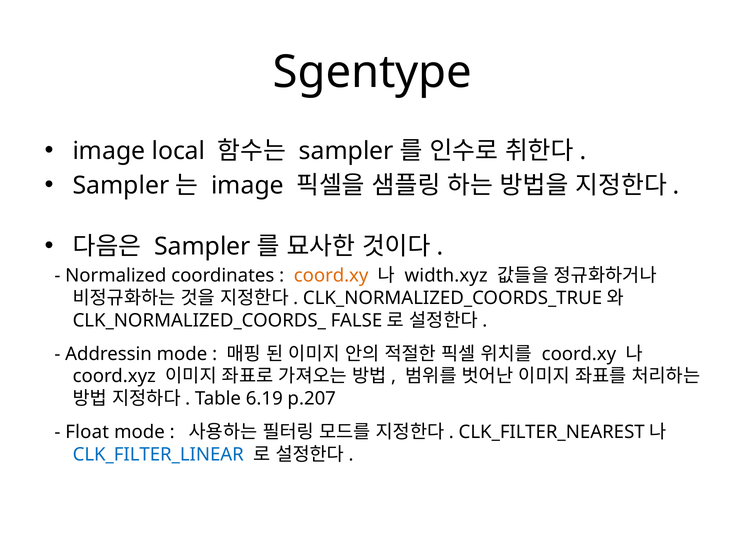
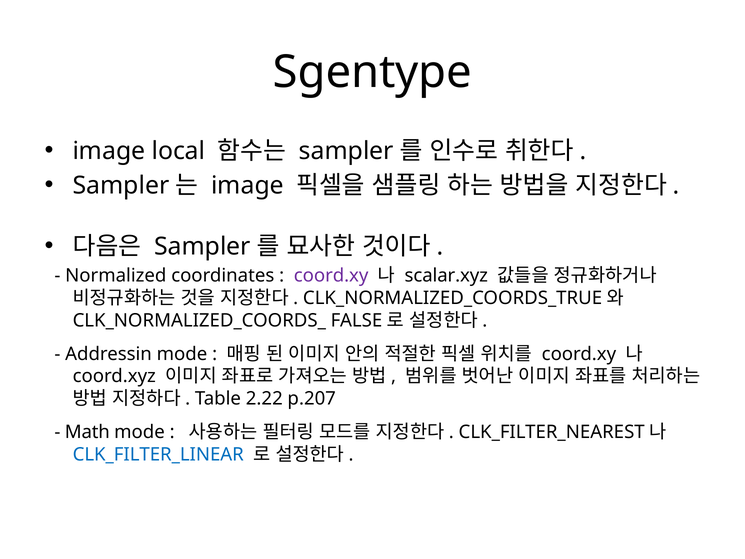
coord.xy at (331, 276) colour: orange -> purple
width.xyz: width.xyz -> scalar.xyz
6.19: 6.19 -> 2.22
Float: Float -> Math
